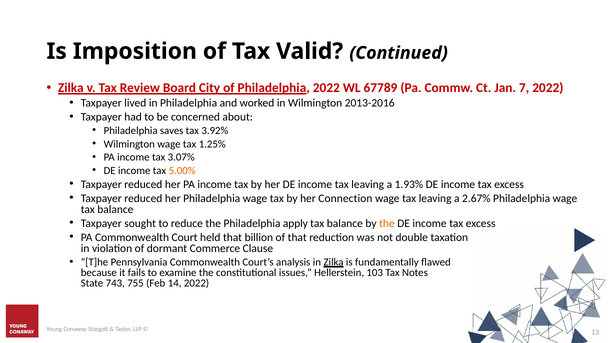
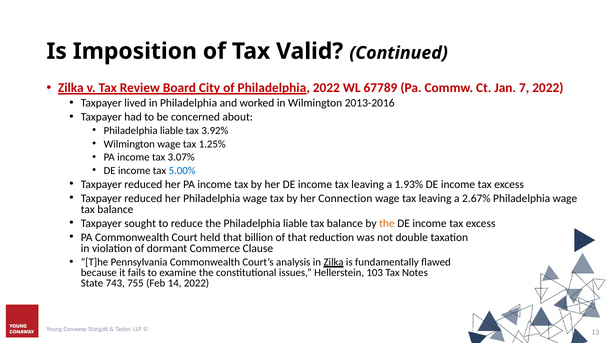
saves at (172, 131): saves -> liable
5.00% colour: orange -> blue
the Philadelphia apply: apply -> liable
